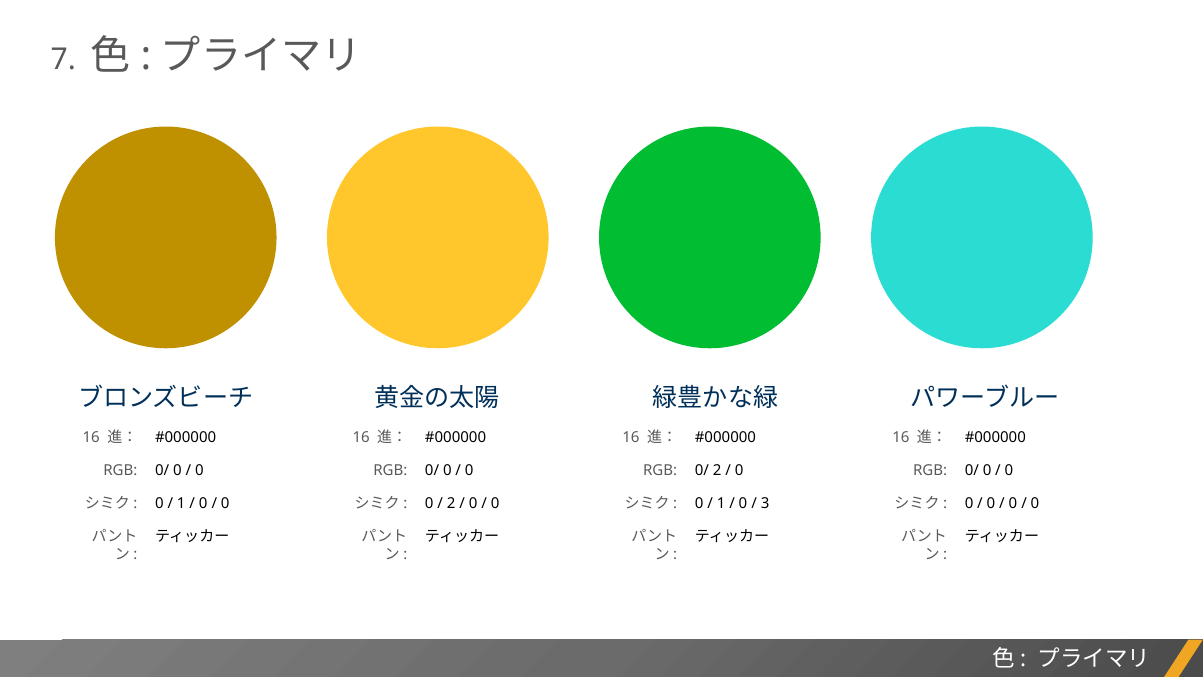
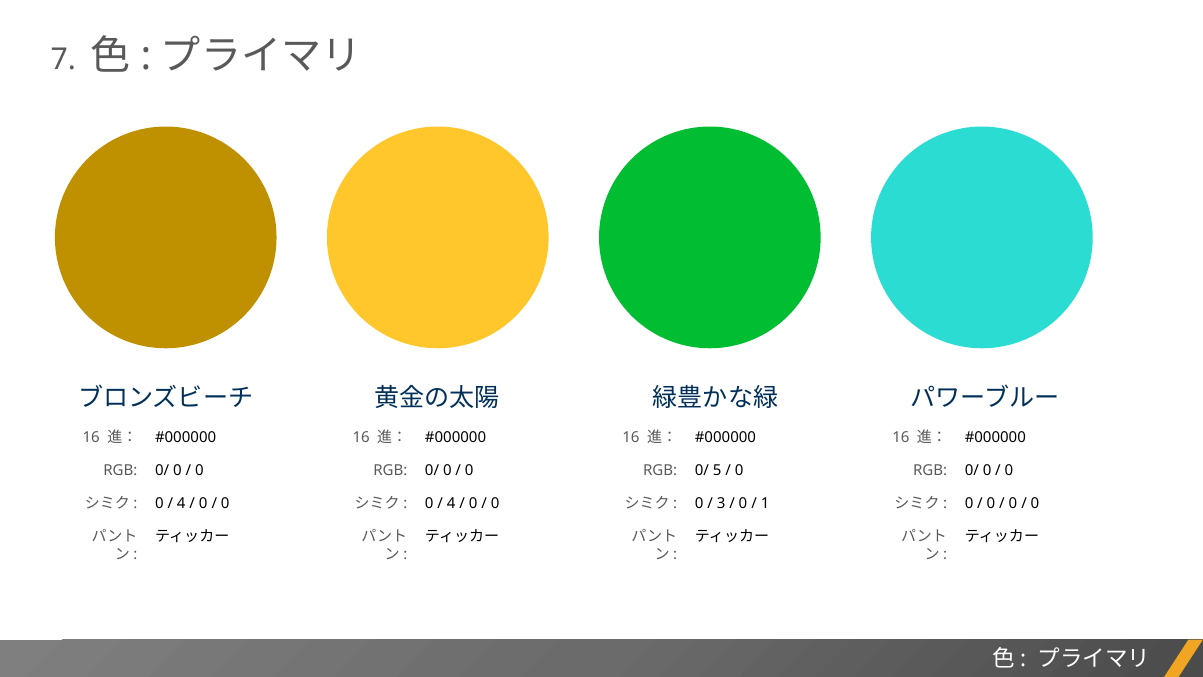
0/ 2: 2 -> 5
1 at (181, 503): 1 -> 4
2 at (451, 503): 2 -> 4
1 at (721, 503): 1 -> 3
3: 3 -> 1
